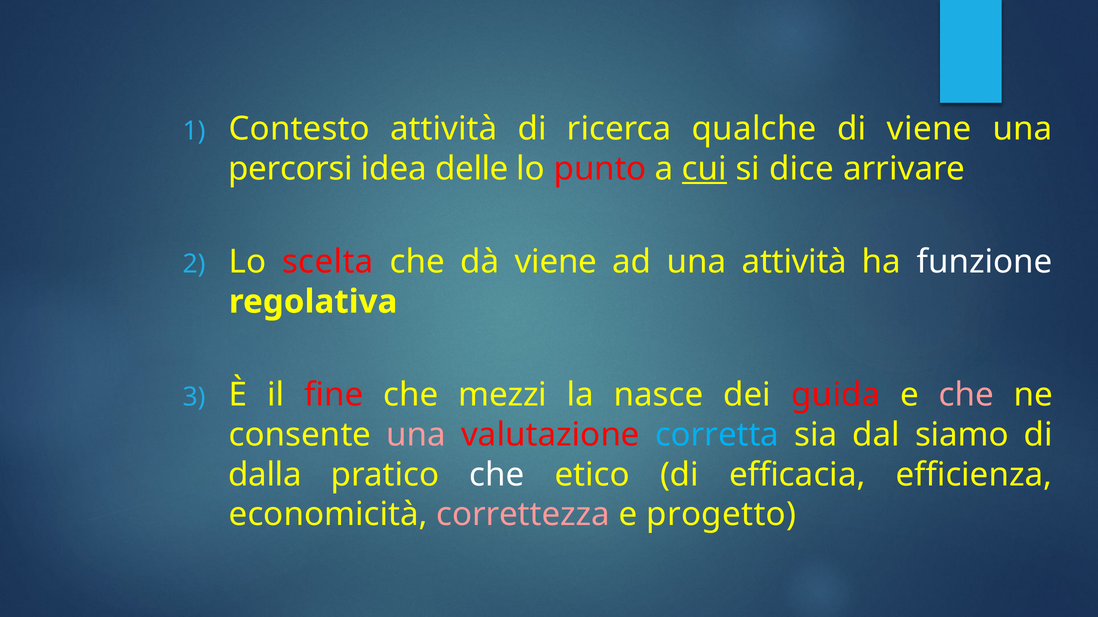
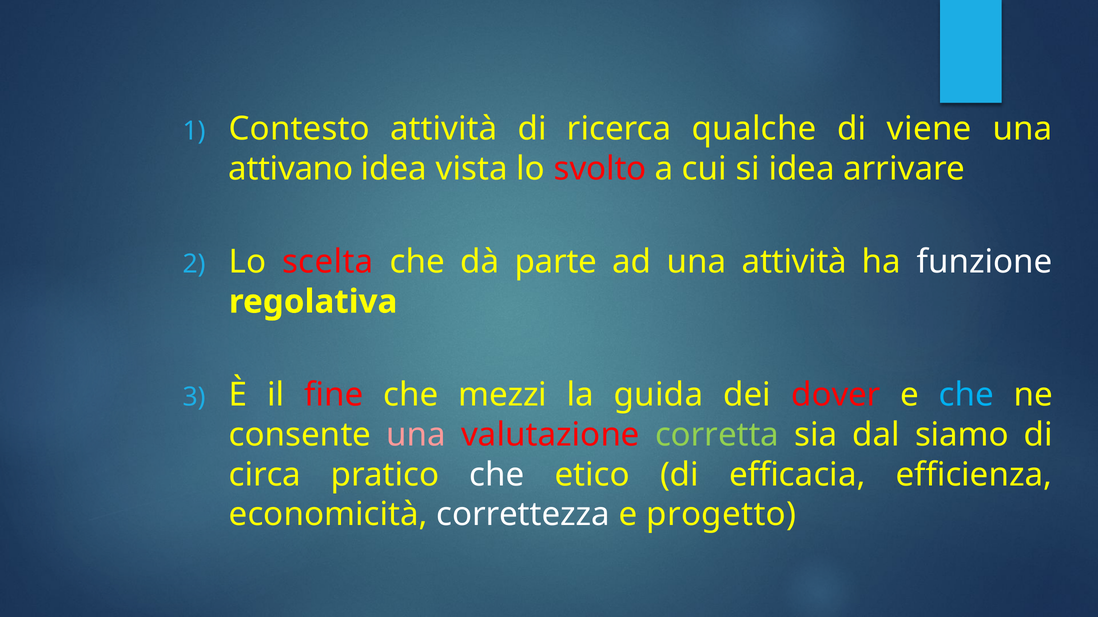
percorsi: percorsi -> attivano
delle: delle -> vista
punto: punto -> svolto
cui underline: present -> none
si dice: dice -> idea
dà viene: viene -> parte
nasce: nasce -> guida
guida: guida -> dover
che at (966, 395) colour: pink -> light blue
corretta colour: light blue -> light green
dalla: dalla -> circa
correttezza colour: pink -> white
